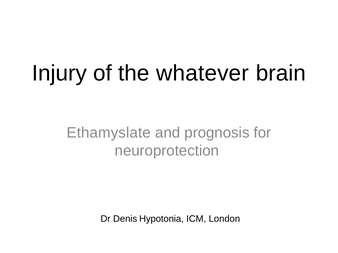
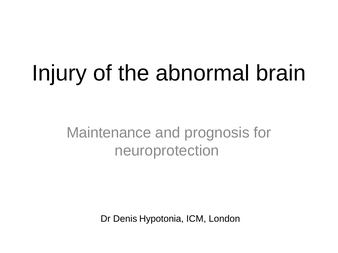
whatever: whatever -> abnormal
Ethamyslate: Ethamyslate -> Maintenance
